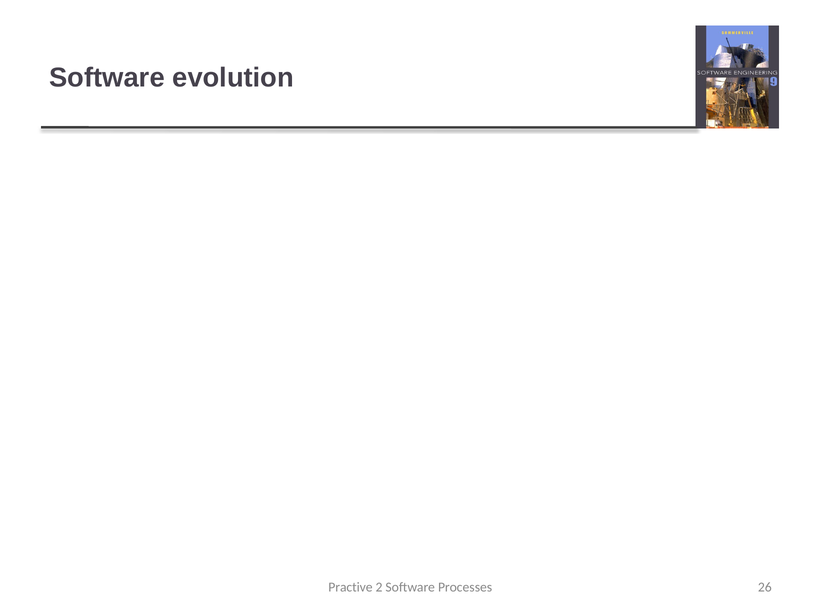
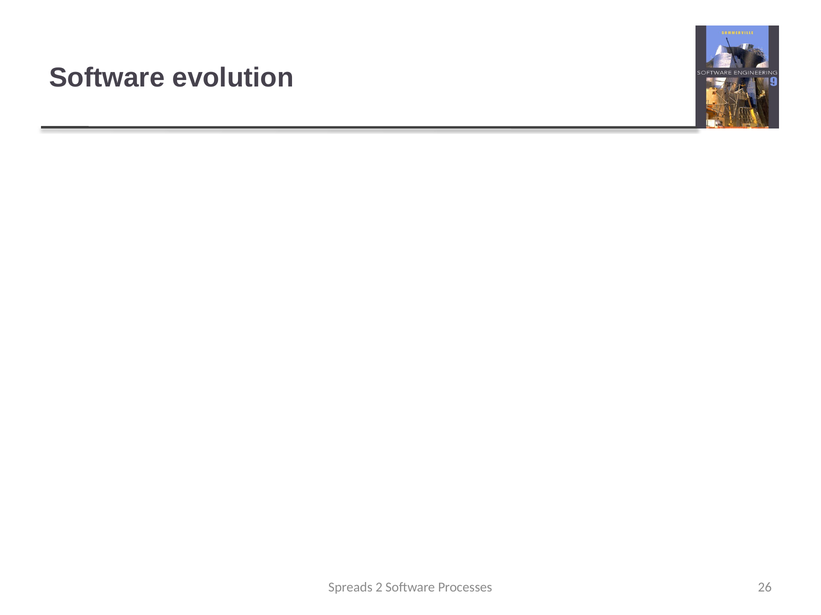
Practive: Practive -> Spreads
